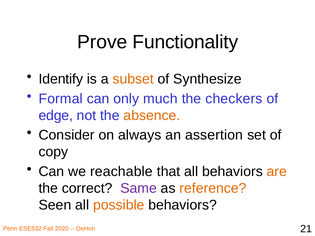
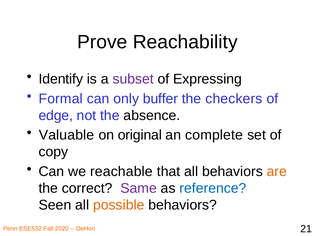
Functionality: Functionality -> Reachability
subset colour: orange -> purple
Synthesize: Synthesize -> Expressing
much: much -> buffer
absence colour: orange -> black
Consider: Consider -> Valuable
always: always -> original
assertion: assertion -> complete
reference colour: orange -> blue
